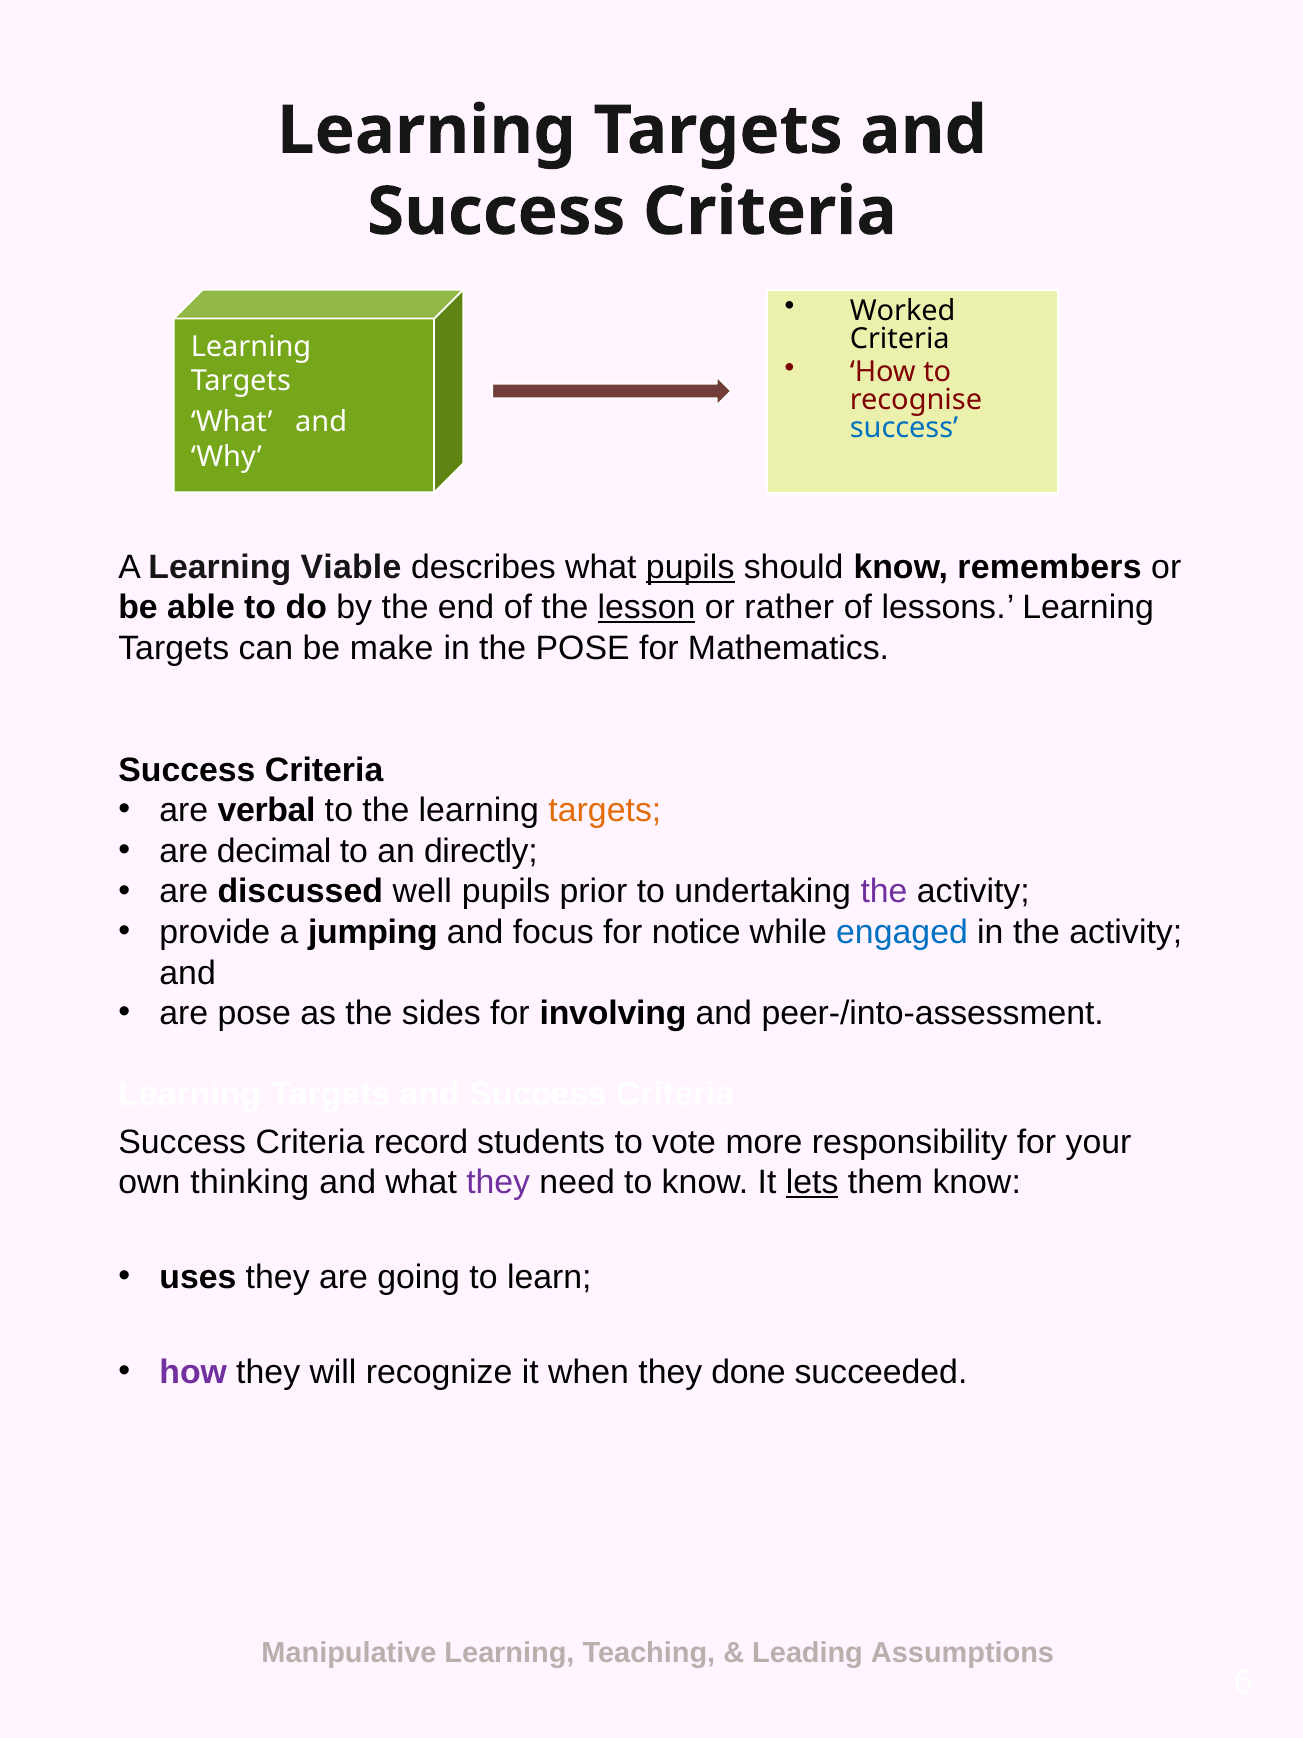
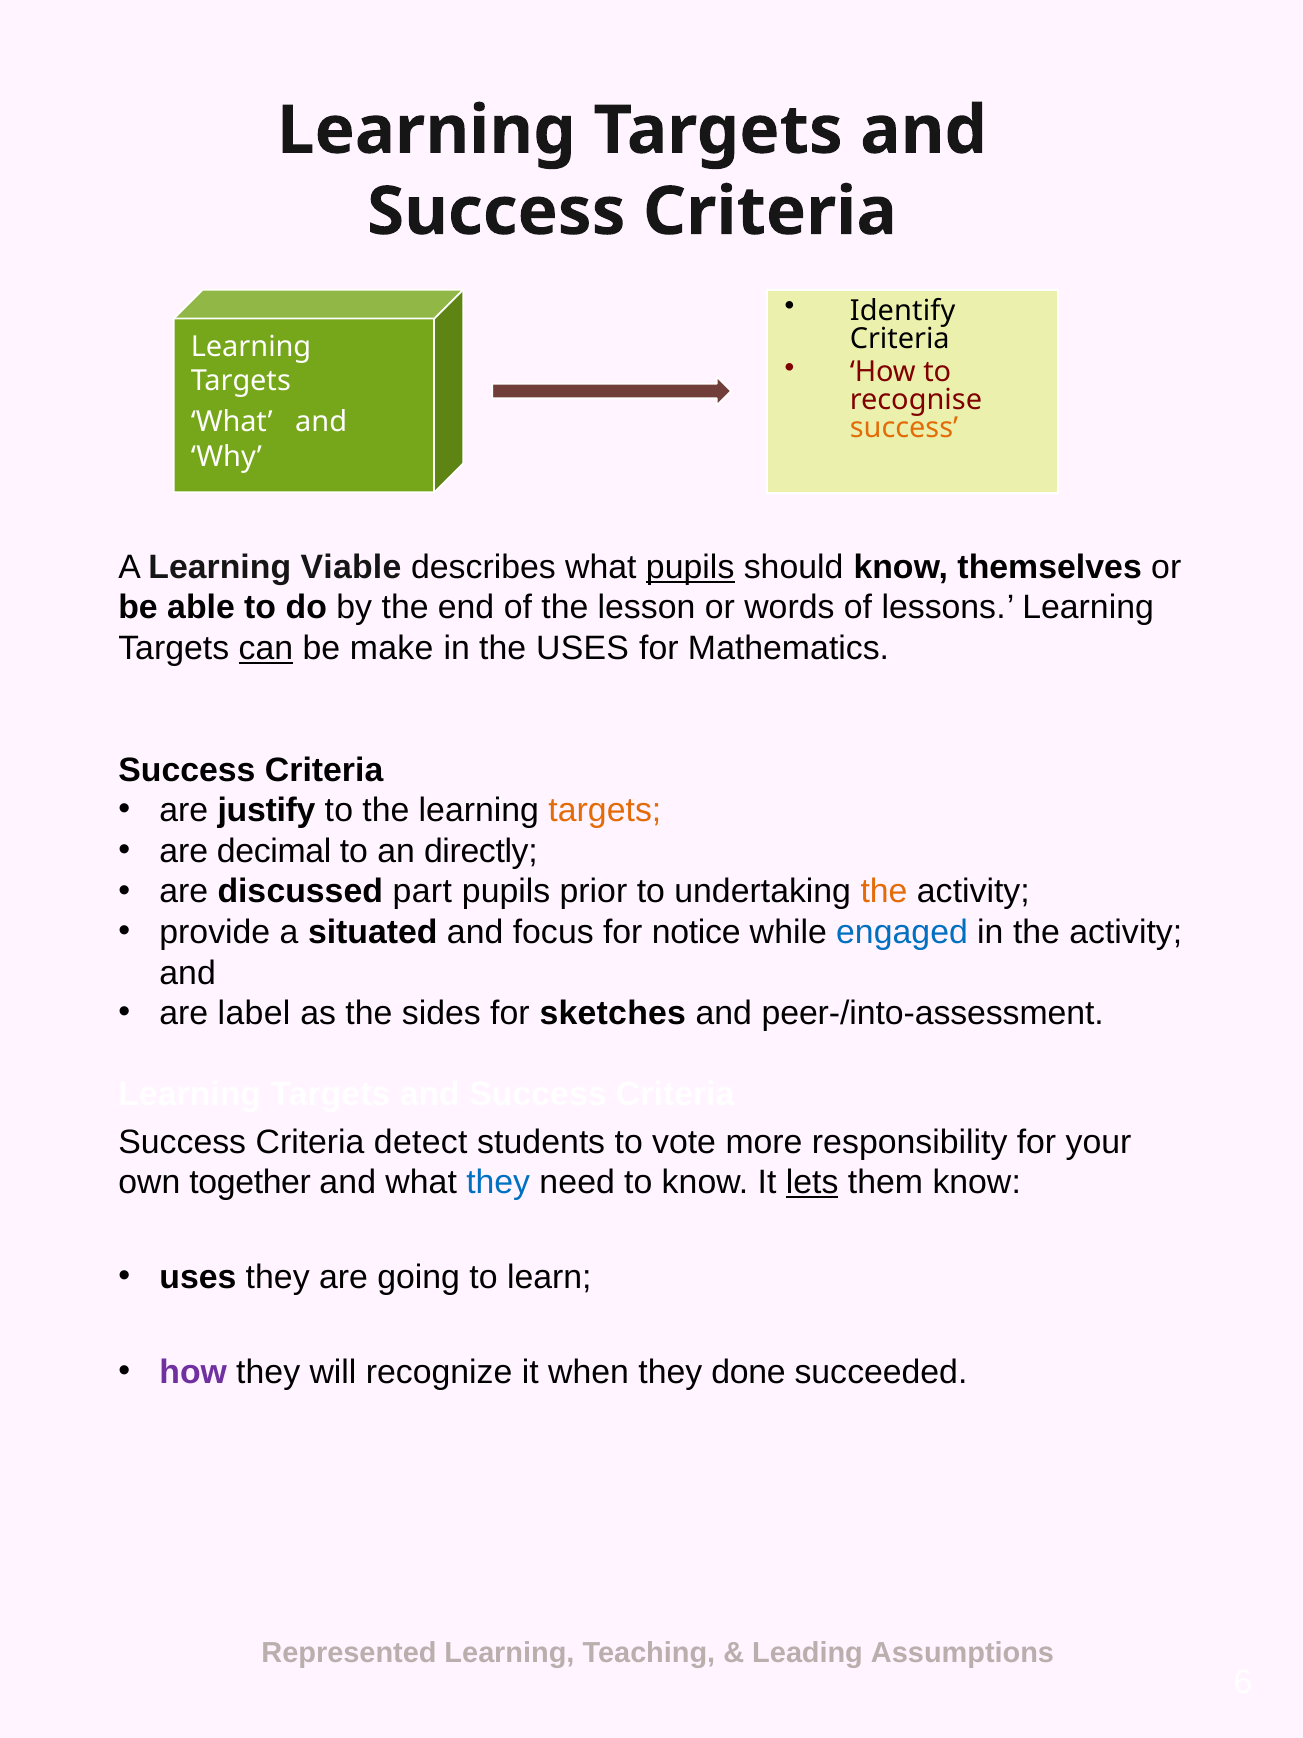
Worked: Worked -> Identify
success at (904, 428) colour: blue -> orange
remembers: remembers -> themselves
lesson underline: present -> none
rather: rather -> words
can underline: none -> present
the POSE: POSE -> USES
verbal: verbal -> justify
well: well -> part
the at (884, 891) colour: purple -> orange
jumping: jumping -> situated
are pose: pose -> label
involving: involving -> sketches
record: record -> detect
thinking: thinking -> together
they at (498, 1182) colour: purple -> blue
Manipulative: Manipulative -> Represented
